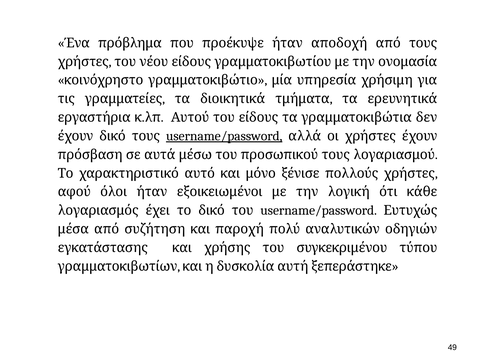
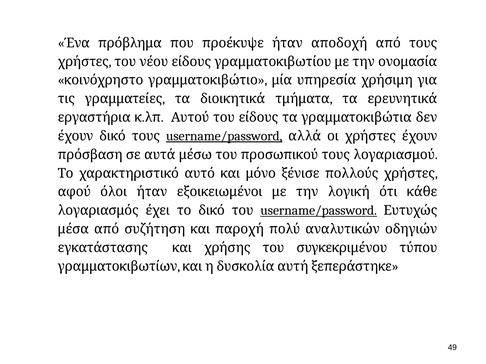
username/password at (319, 211) underline: none -> present
